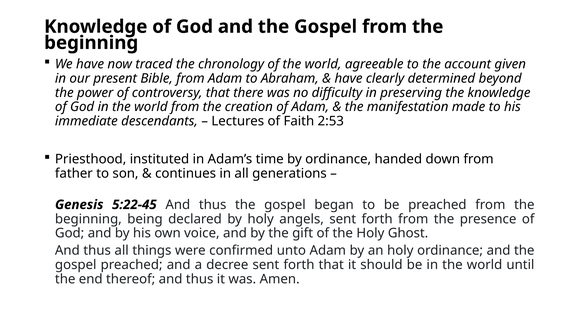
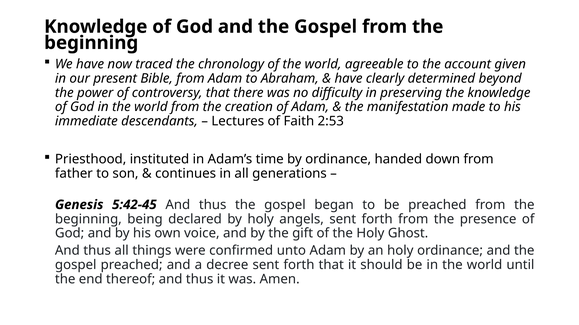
5:22-45: 5:22-45 -> 5:42-45
